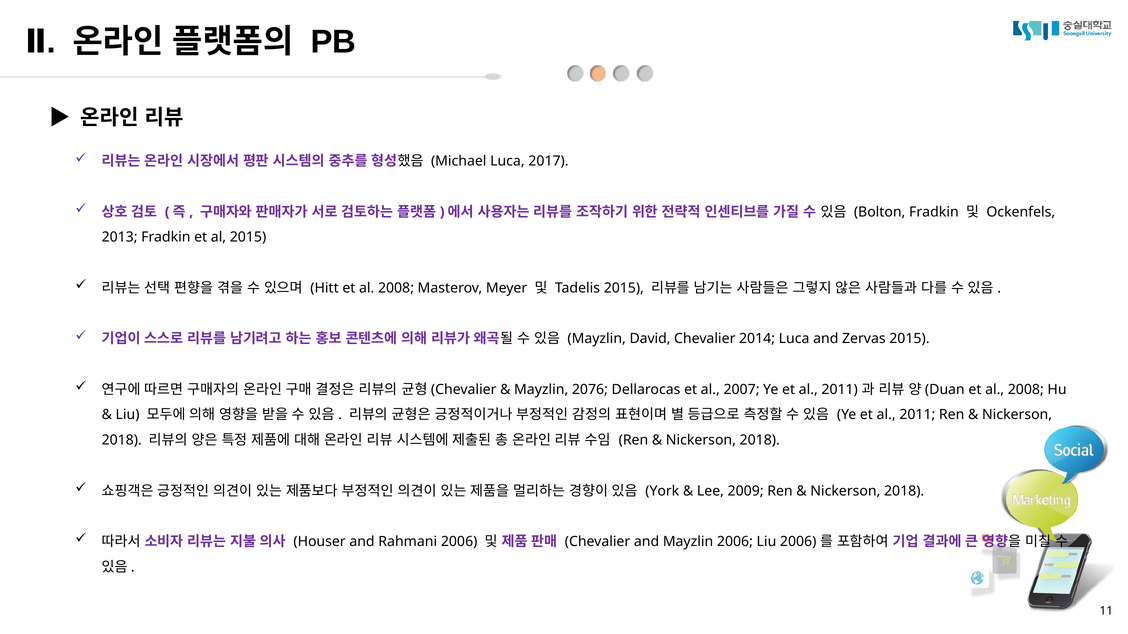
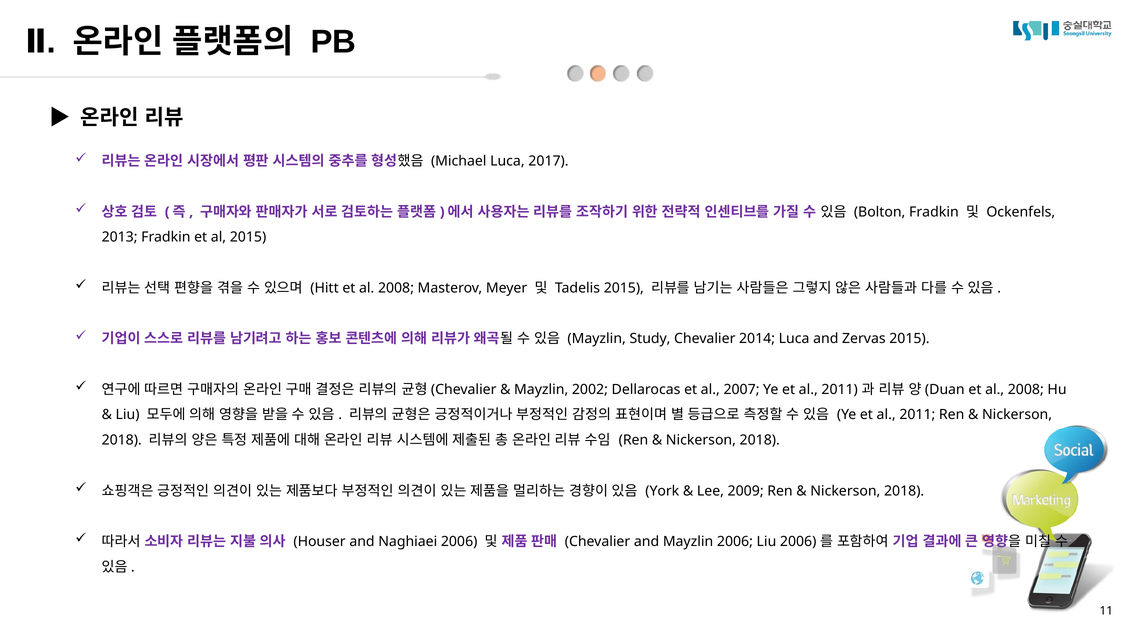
David: David -> Study
2076: 2076 -> 2002
Rahmani: Rahmani -> Naghiaei
